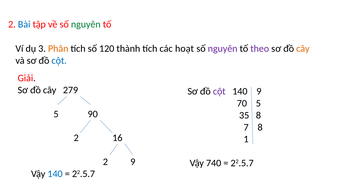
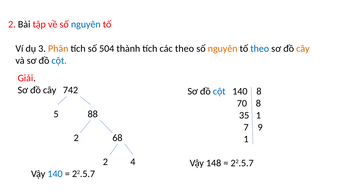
Bài colour: blue -> black
nguyên at (86, 24) colour: green -> blue
120: 120 -> 504
các hoạt: hoạt -> theo
nguyên at (223, 49) colour: purple -> orange
theo at (260, 49) colour: purple -> blue
279: 279 -> 742
cột at (219, 91) colour: purple -> blue
140 9: 9 -> 8
70 5: 5 -> 8
90: 90 -> 88
35 8: 8 -> 1
7 8: 8 -> 9
16: 16 -> 68
2 9: 9 -> 4
740: 740 -> 148
